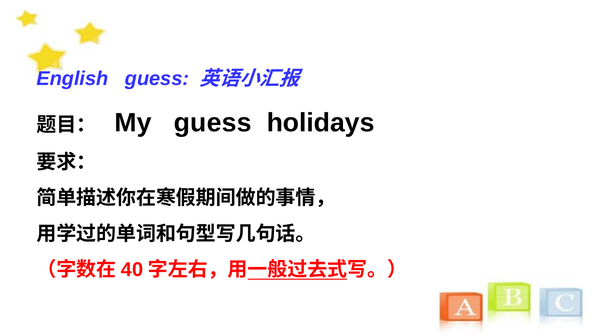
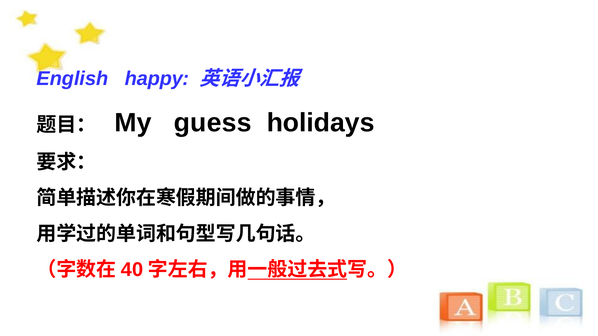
English guess: guess -> happy
